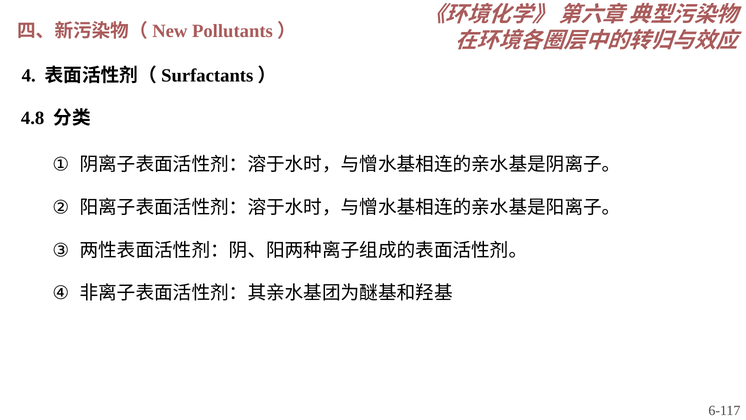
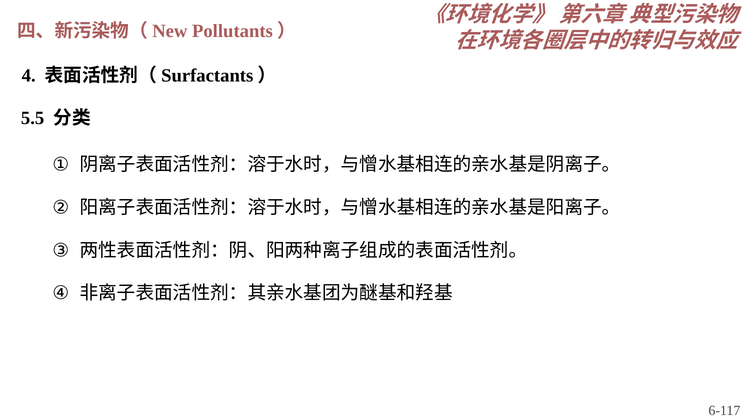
4.8: 4.8 -> 5.5
